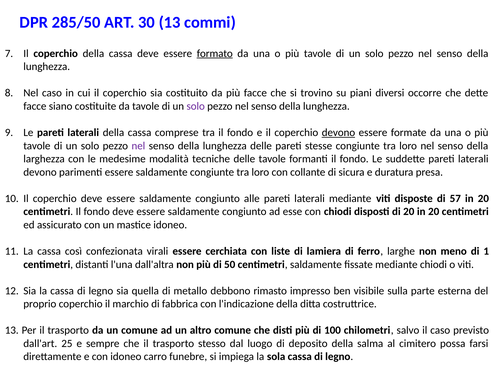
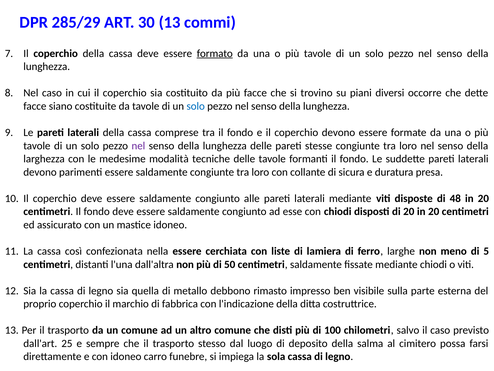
285/50: 285/50 -> 285/29
solo at (196, 106) colour: purple -> blue
devono at (338, 132) underline: present -> none
57: 57 -> 48
virali: virali -> nella
1: 1 -> 5
